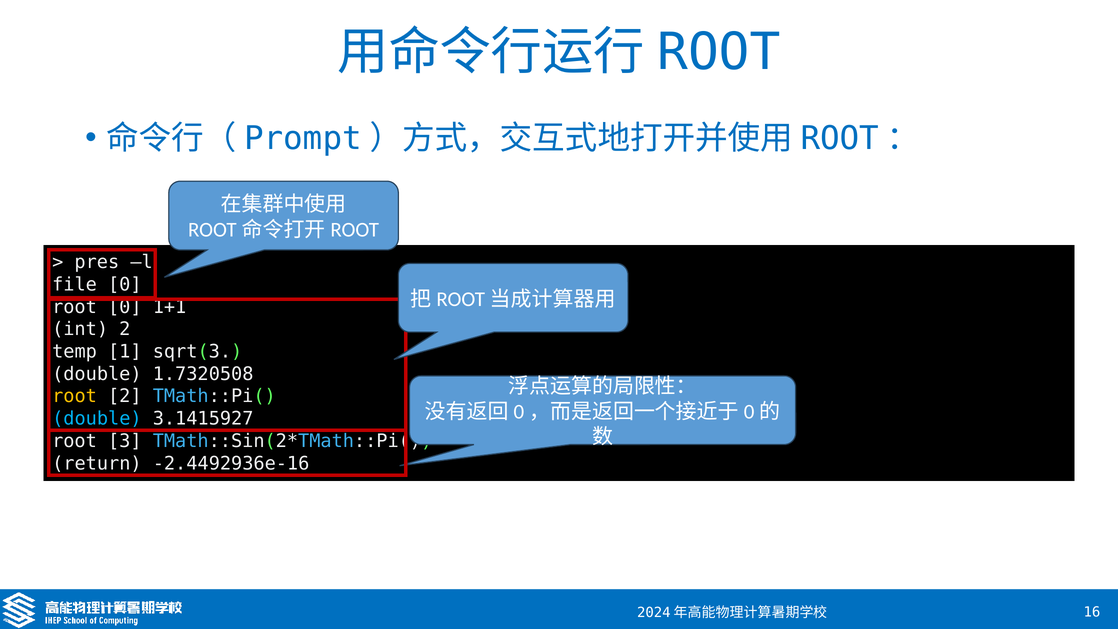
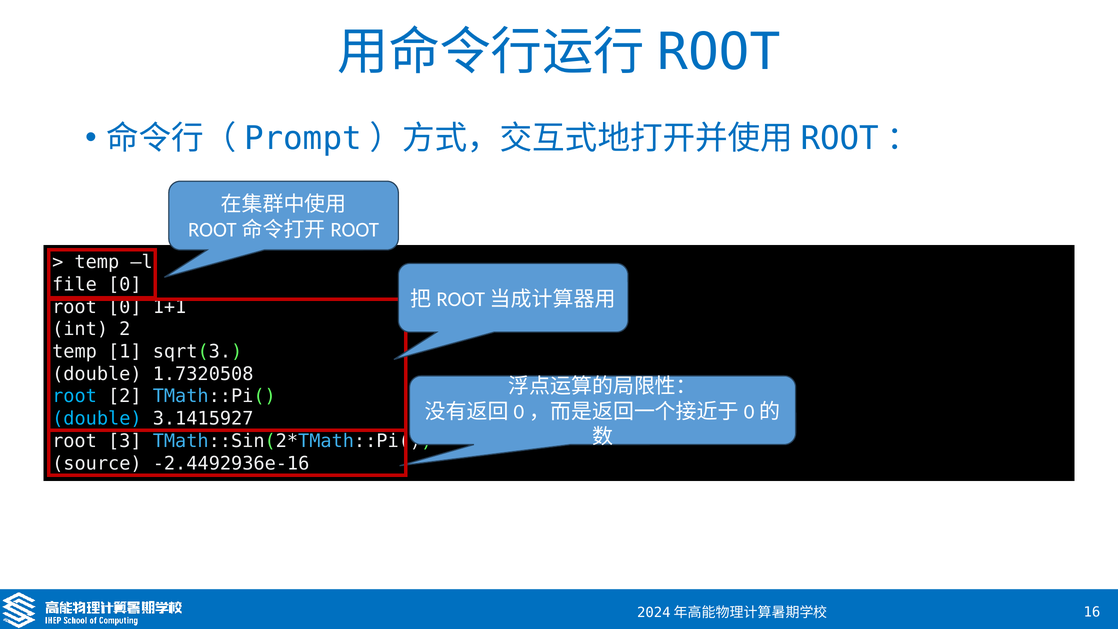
pres at (97, 262): pres -> temp
root at (75, 396) colour: yellow -> light blue
return: return -> source
